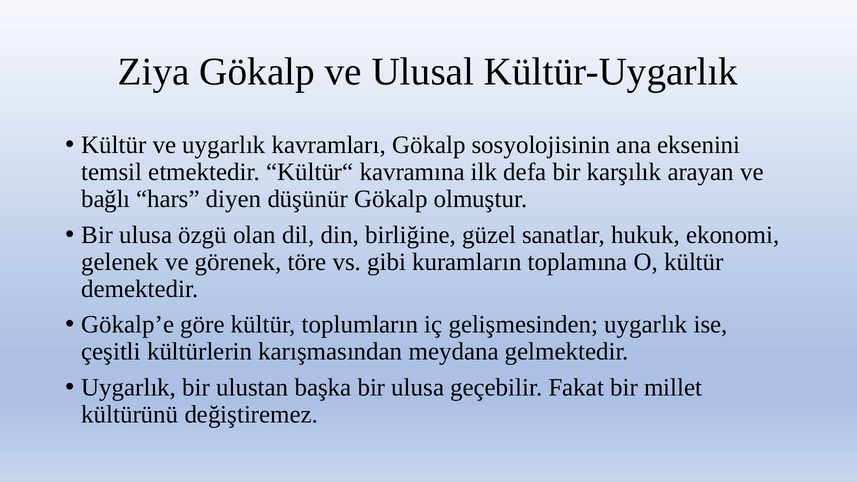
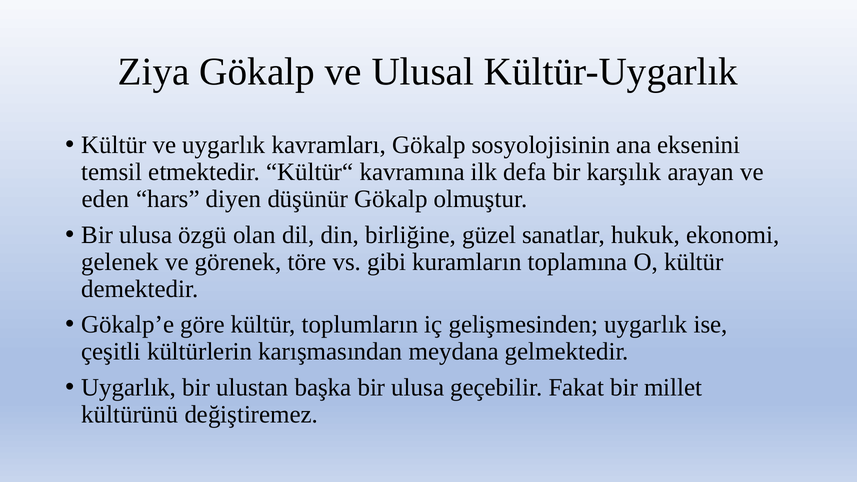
bağlı: bağlı -> eden
